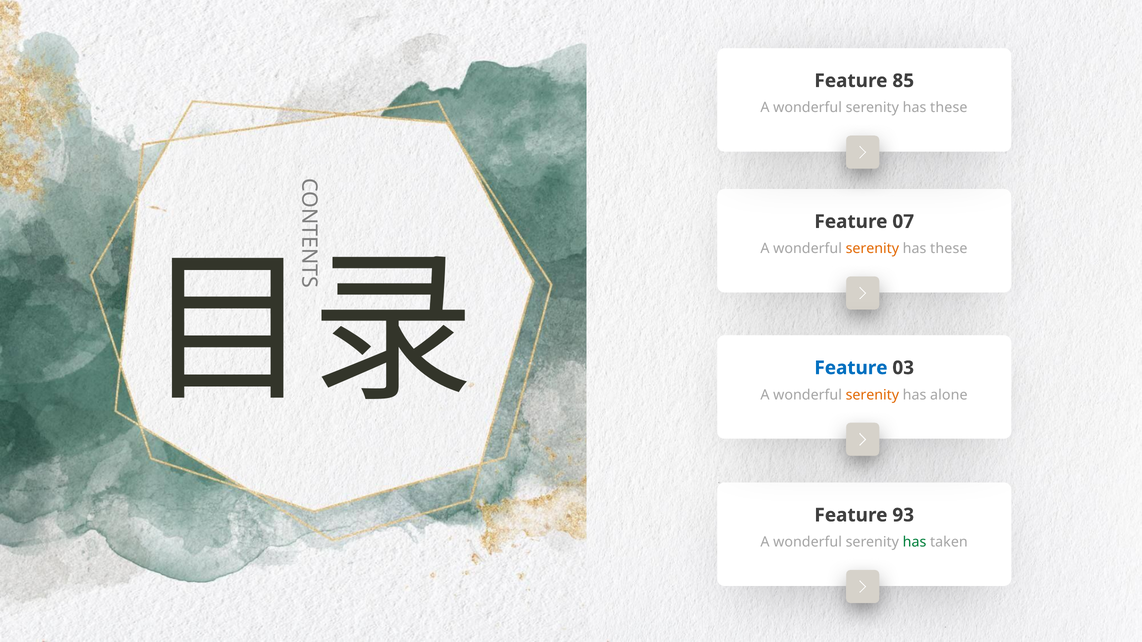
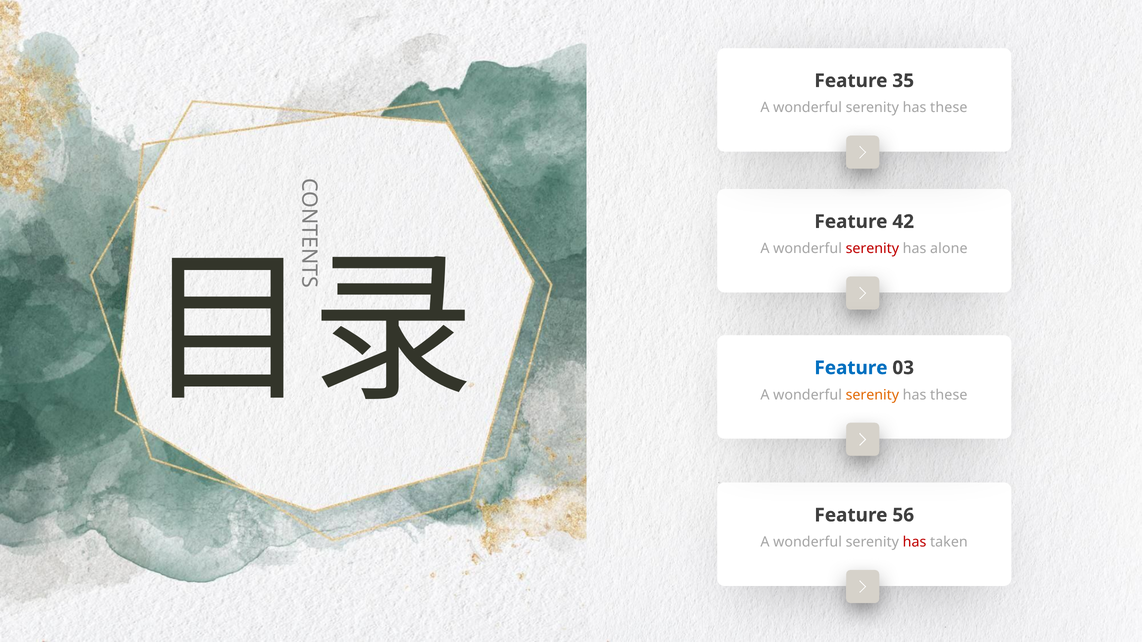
85: 85 -> 35
07: 07 -> 42
serenity at (872, 249) colour: orange -> red
these at (949, 249): these -> alone
alone at (949, 395): alone -> these
93: 93 -> 56
has at (915, 542) colour: green -> red
